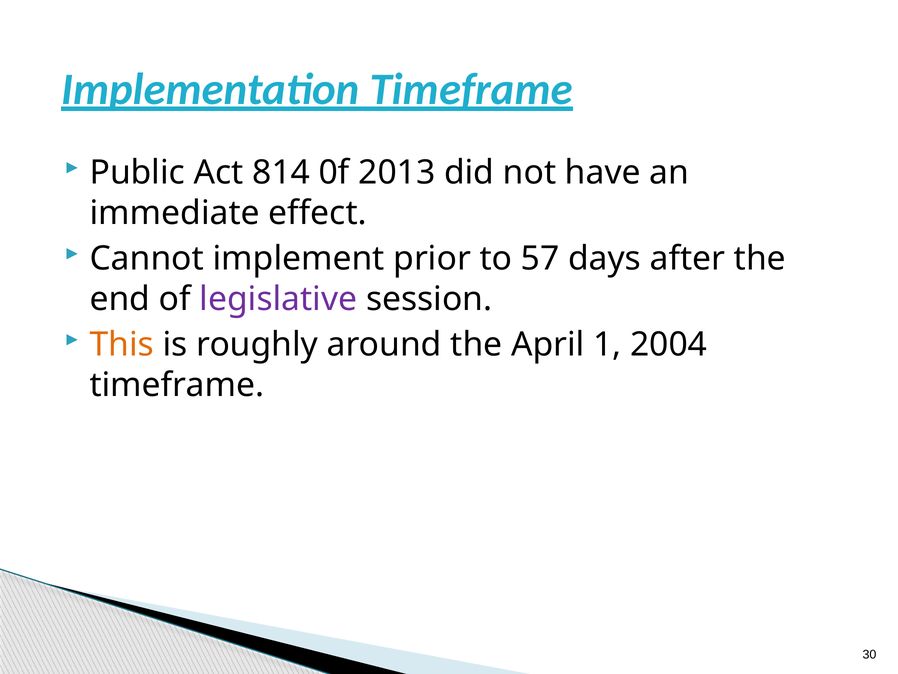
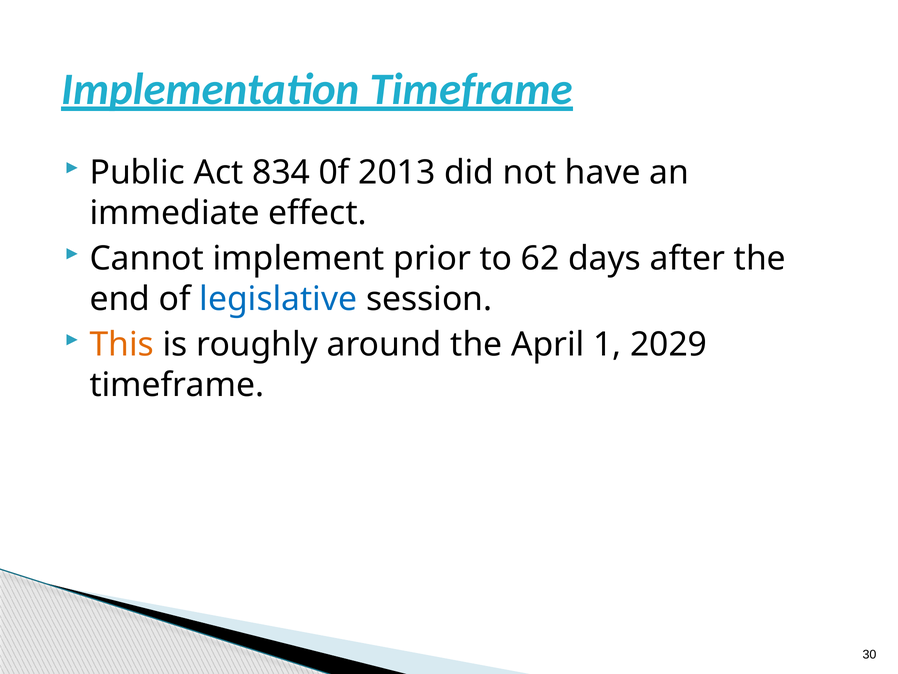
814: 814 -> 834
57: 57 -> 62
legislative colour: purple -> blue
2004: 2004 -> 2029
